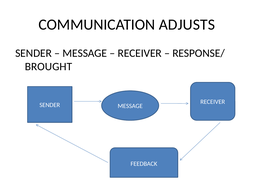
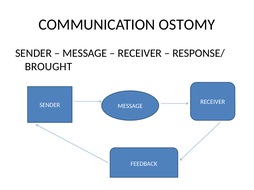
ADJUSTS: ADJUSTS -> OSTOMY
